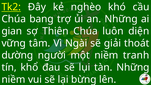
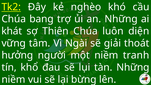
gian: gian -> khát
dường: dường -> hưởng
